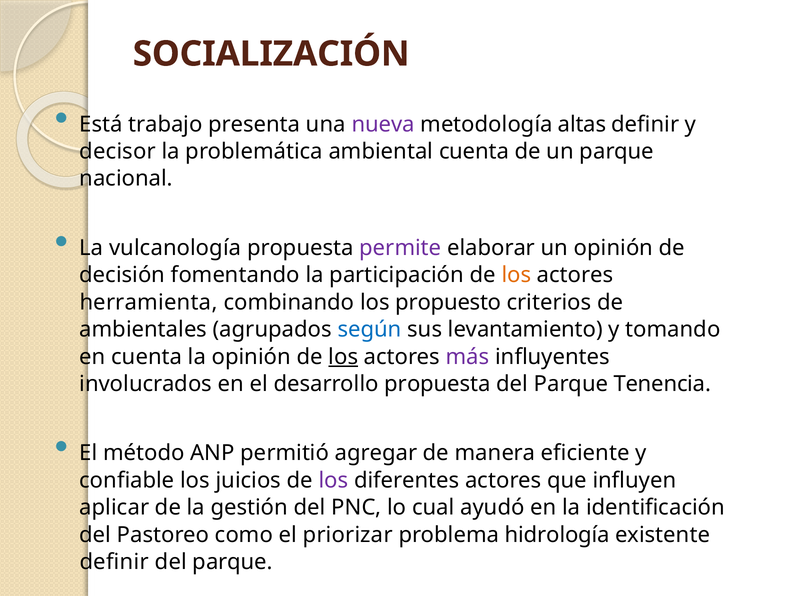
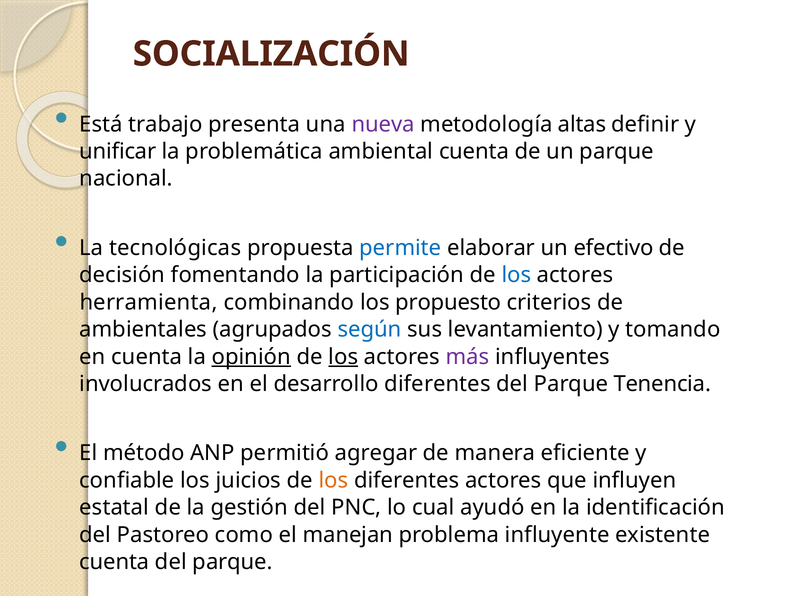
decisor: decisor -> unificar
vulcanología: vulcanología -> tecnológicas
permite colour: purple -> blue
un opinión: opinión -> efectivo
los at (516, 275) colour: orange -> blue
opinión at (251, 357) underline: none -> present
desarrollo propuesta: propuesta -> diferentes
los at (333, 481) colour: purple -> orange
aplicar: aplicar -> estatal
priorizar: priorizar -> manejan
hidrología: hidrología -> influyente
definir at (114, 562): definir -> cuenta
